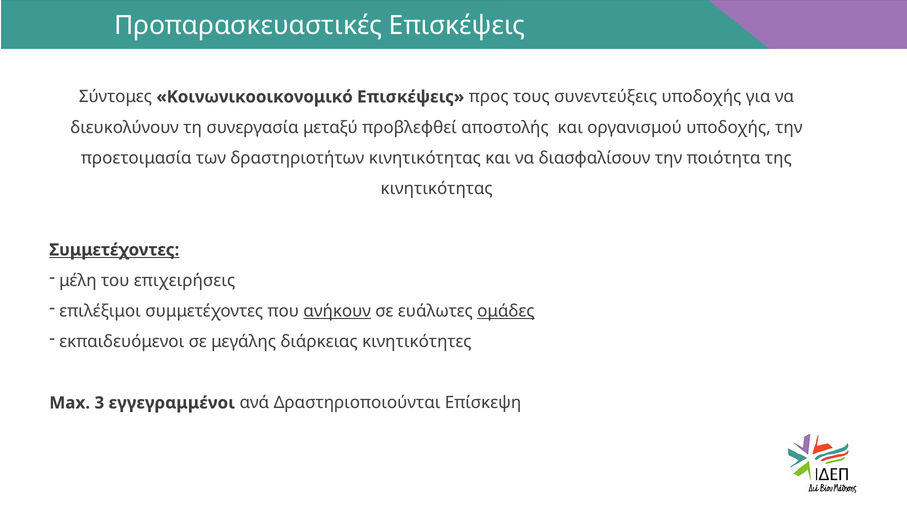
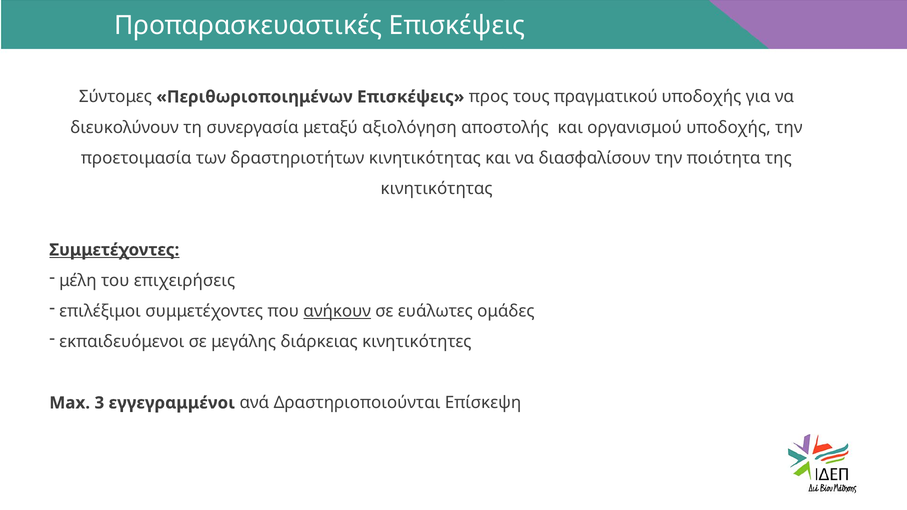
Κοινωνικοοικονομικό: Κοινωνικοοικονομικό -> Περιθωριοποιημένων
συνεντεύξεις: συνεντεύξεις -> πραγματικού
προβλεφθεί: προβλεφθεί -> αξιολόγηση
ομάδες underline: present -> none
